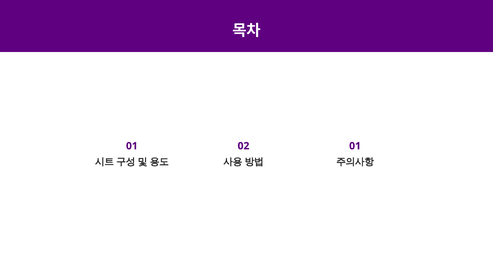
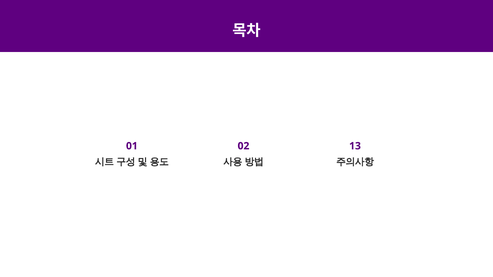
02 01: 01 -> 13
